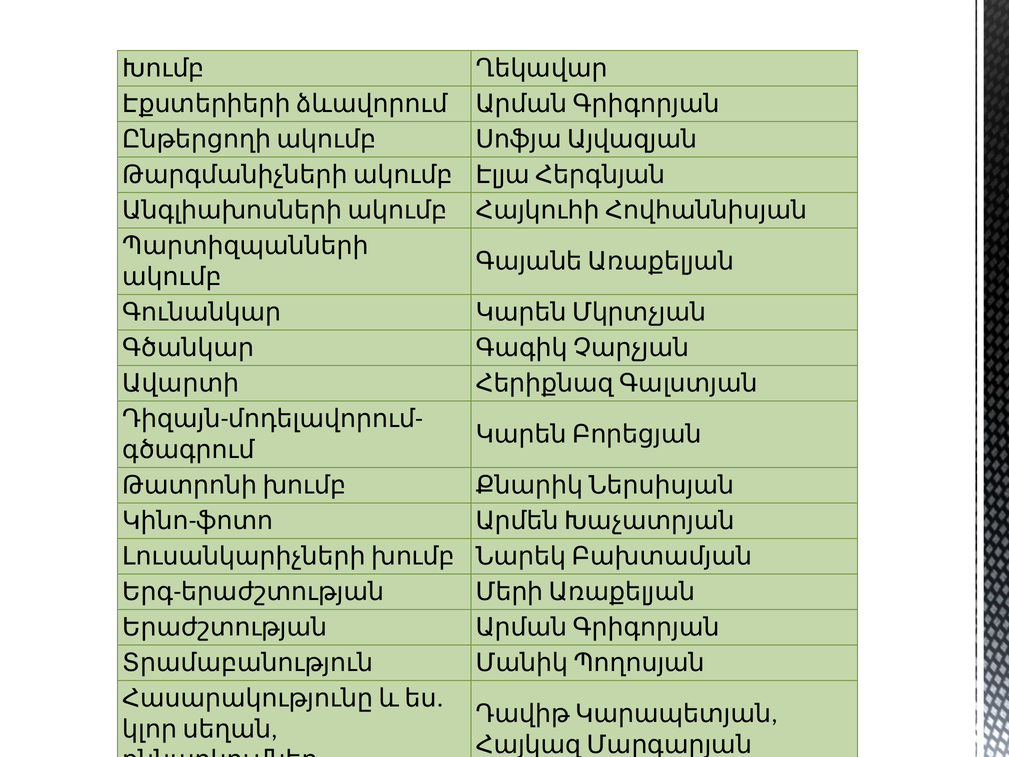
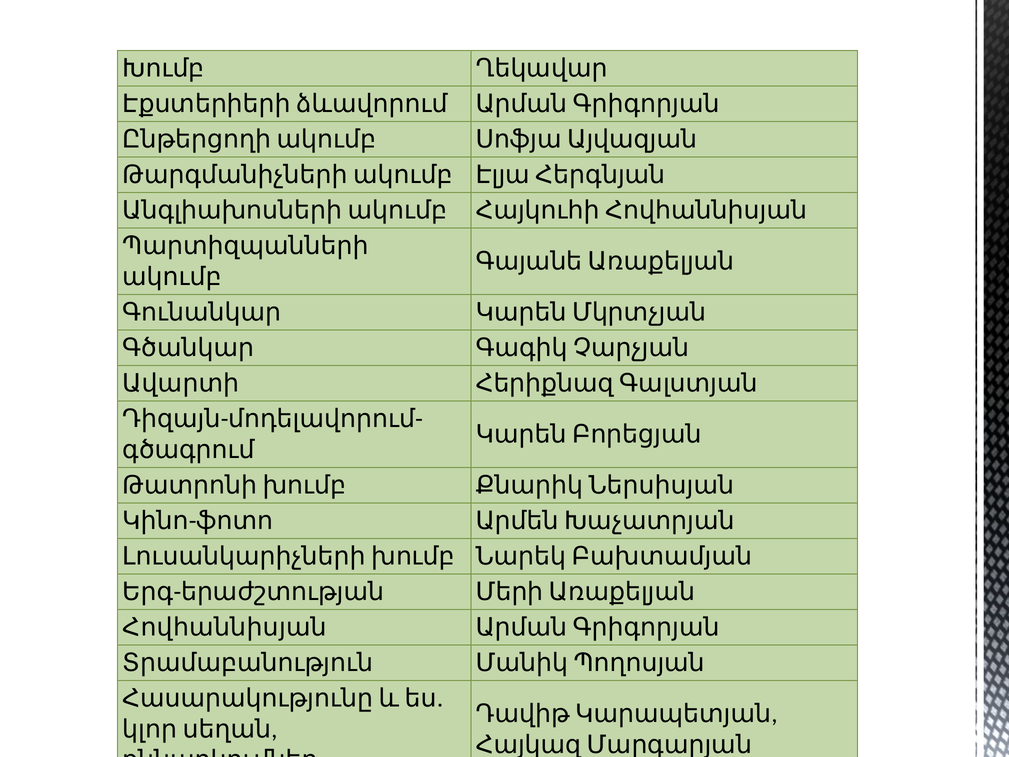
Երաժշտության at (225, 627): Երաժշտության -> Հովհաննիսյան
